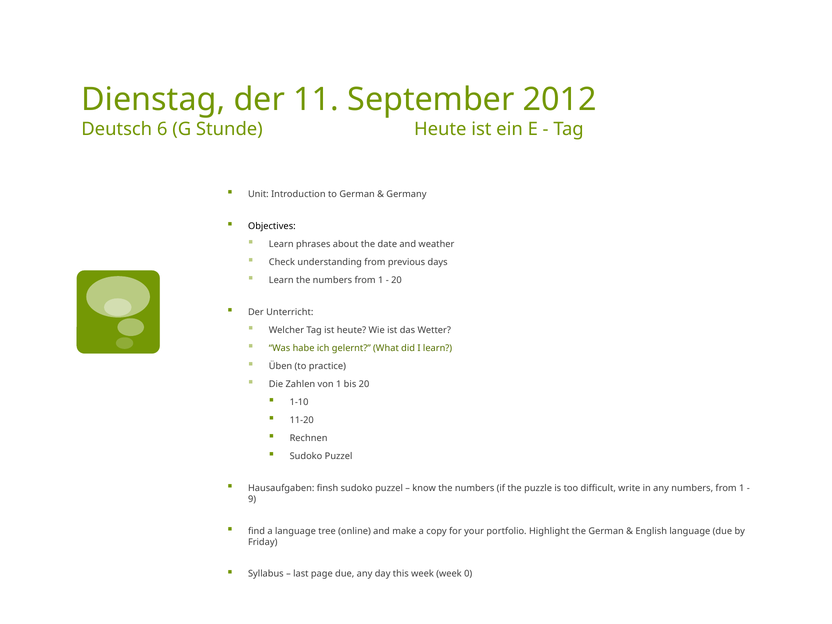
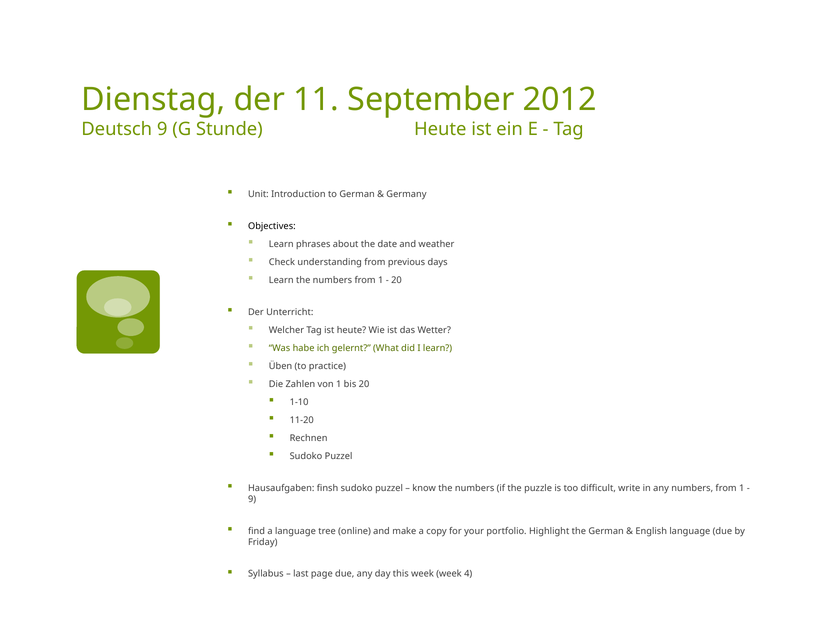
Deutsch 6: 6 -> 9
0: 0 -> 4
